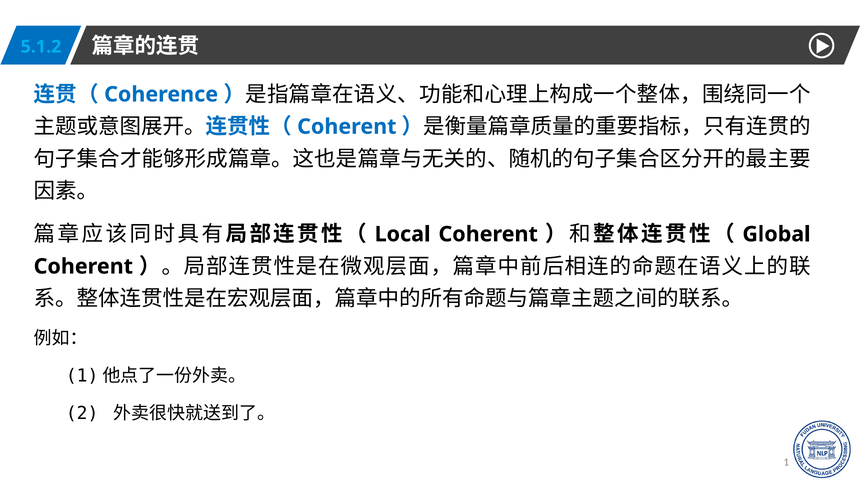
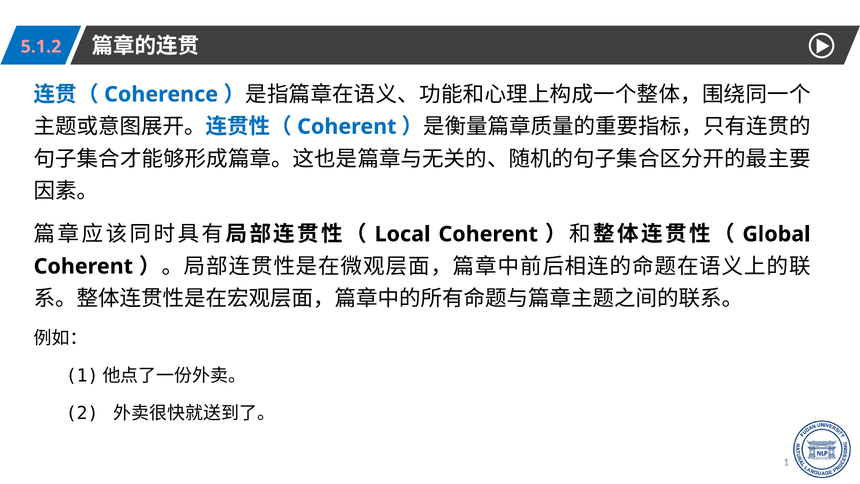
5.1.2 colour: light blue -> pink
